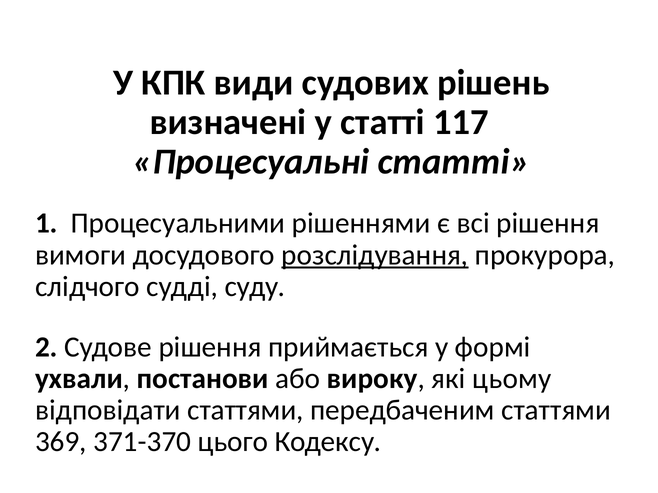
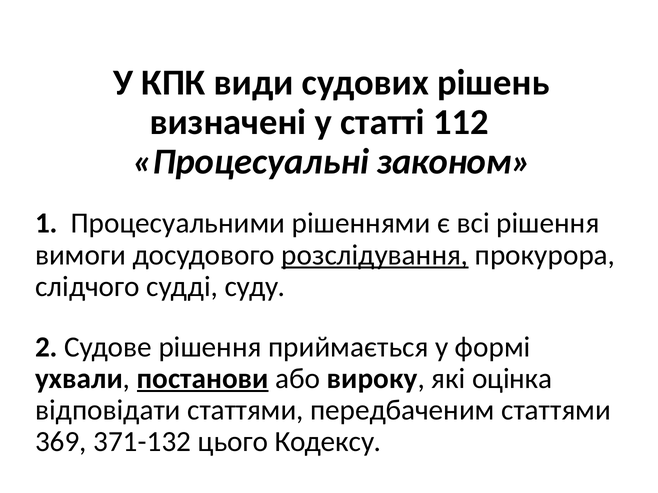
117: 117 -> 112
Процесуальні статті: статті -> законом
постанови underline: none -> present
цьому: цьому -> оцінка
371-370: 371-370 -> 371-132
